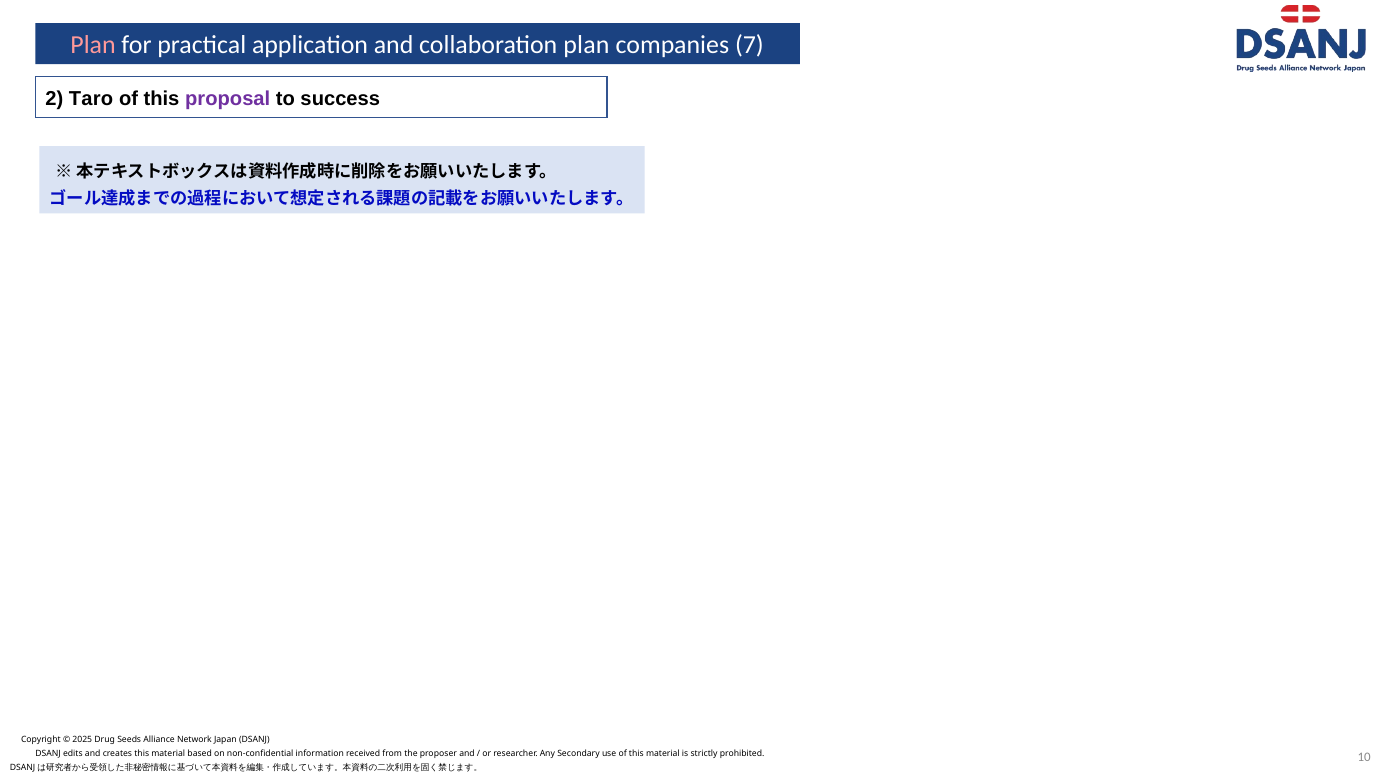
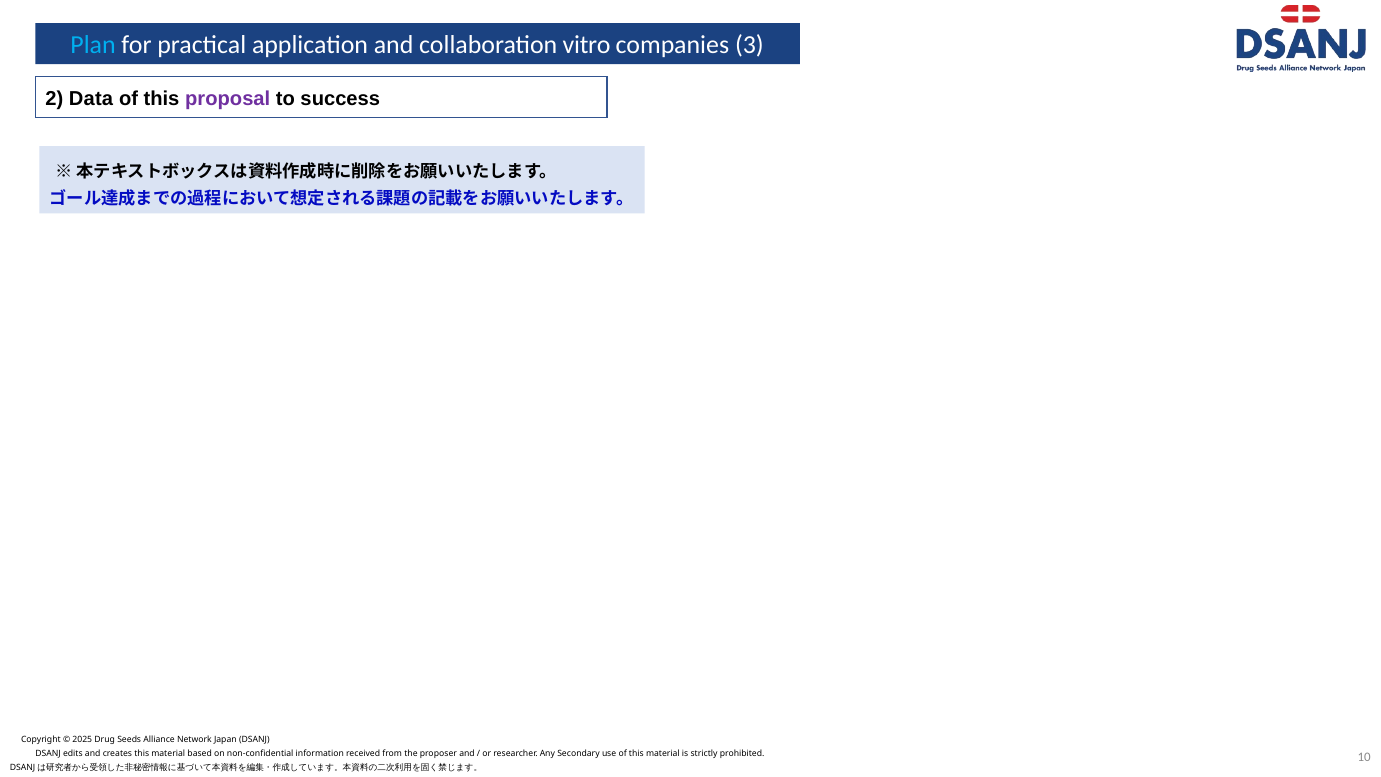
Plan at (93, 45) colour: pink -> light blue
collaboration plan: plan -> vitro
7: 7 -> 3
Taro: Taro -> Data
